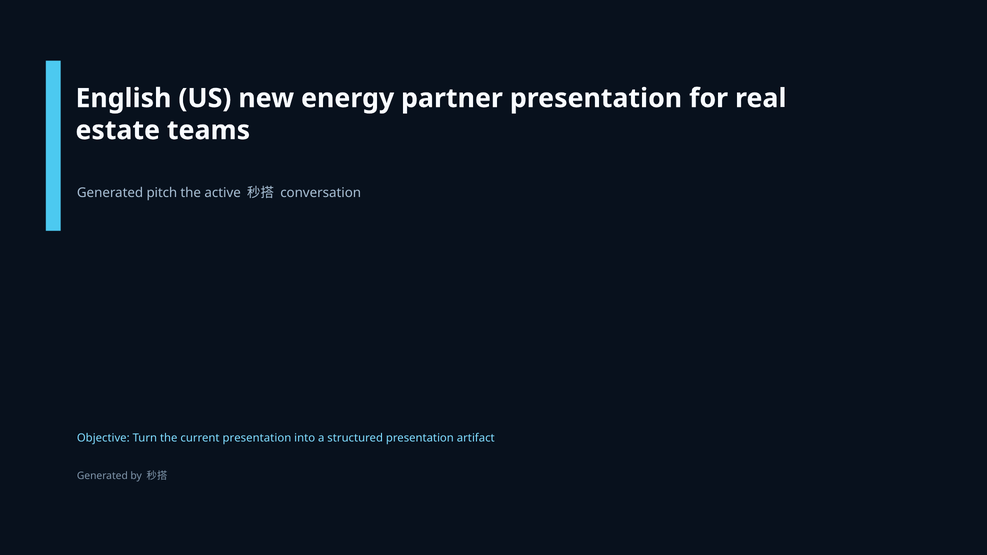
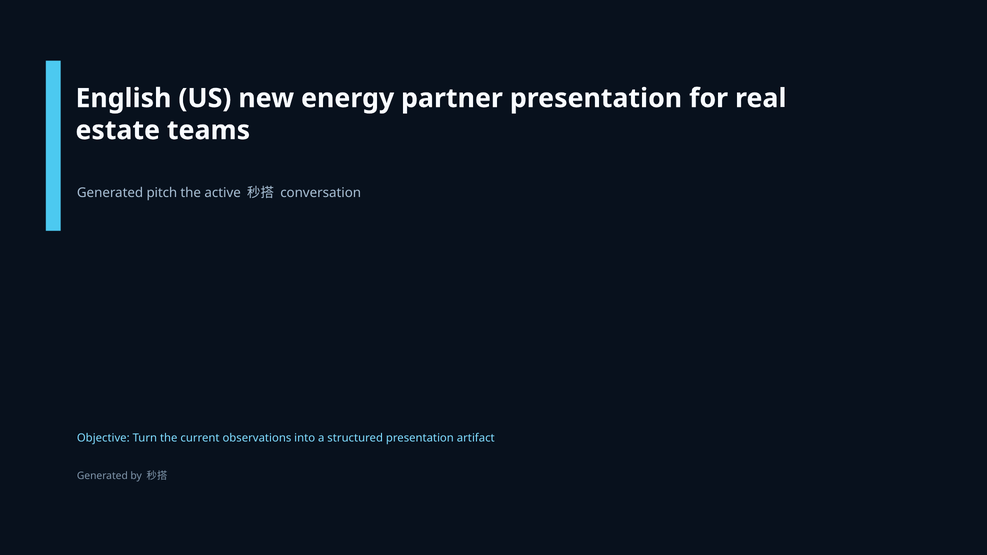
current presentation: presentation -> observations
